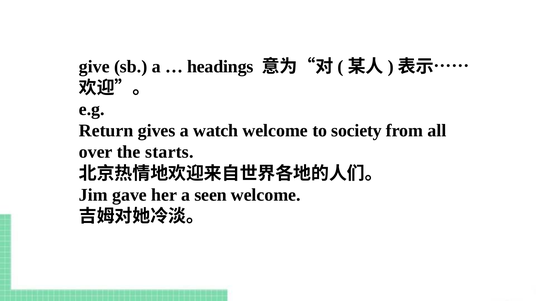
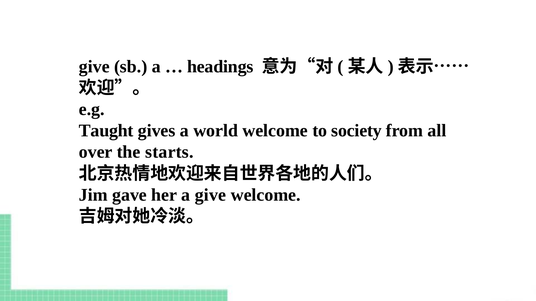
Return: Return -> Taught
watch: watch -> world
a seen: seen -> give
